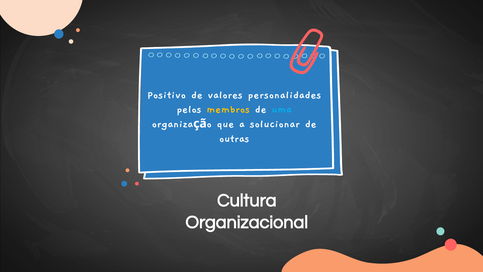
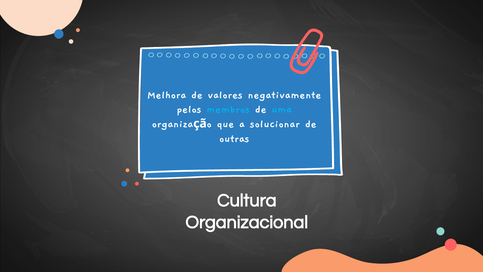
Positivo: Positivo -> Melhora
personalidades: personalidades -> negativamente
membros colour: yellow -> light blue
